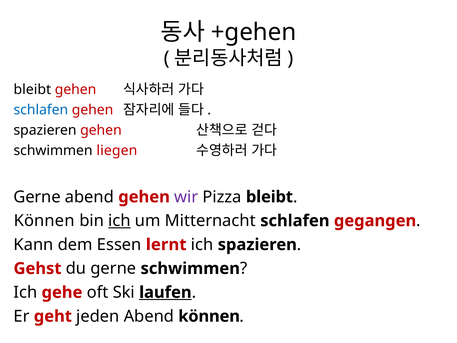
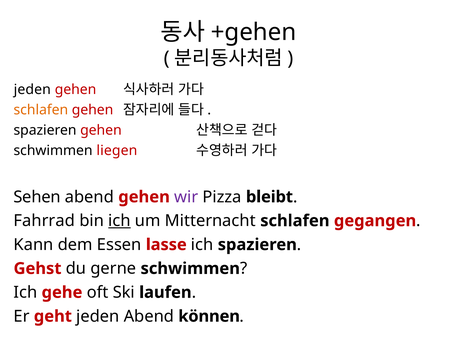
bleibt at (32, 89): bleibt -> jeden
schlafen at (41, 110) colour: blue -> orange
Gerne at (37, 197): Gerne -> Sehen
Können at (44, 221): Können -> Fahrrad
lernt: lernt -> lasse
laufen underline: present -> none
